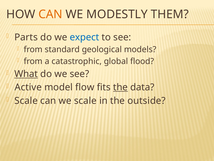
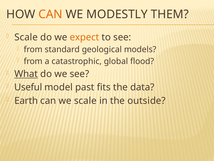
Parts at (26, 37): Parts -> Scale
expect colour: blue -> orange
Active: Active -> Useful
flow: flow -> past
the at (120, 87) underline: present -> none
Scale at (26, 100): Scale -> Earth
